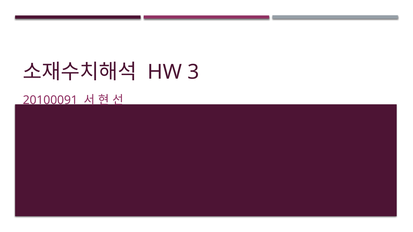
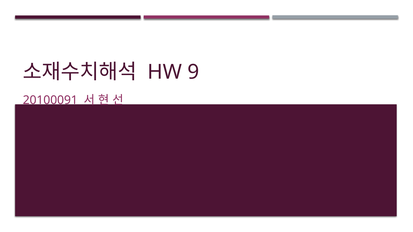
3: 3 -> 9
